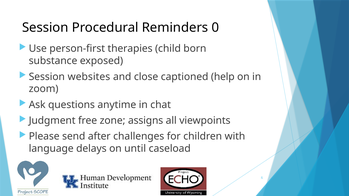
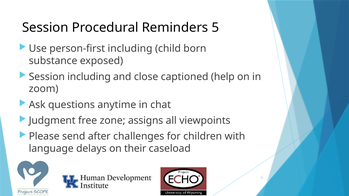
0: 0 -> 5
person-first therapies: therapies -> including
Session websites: websites -> including
until: until -> their
